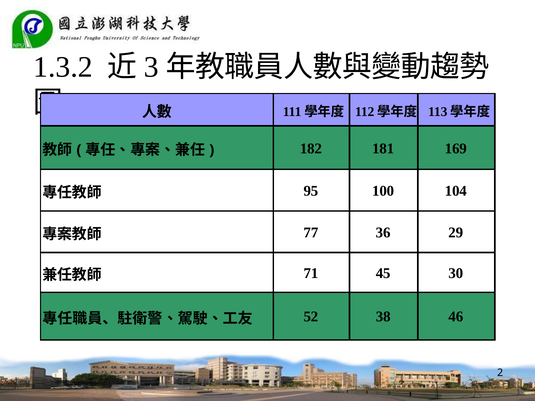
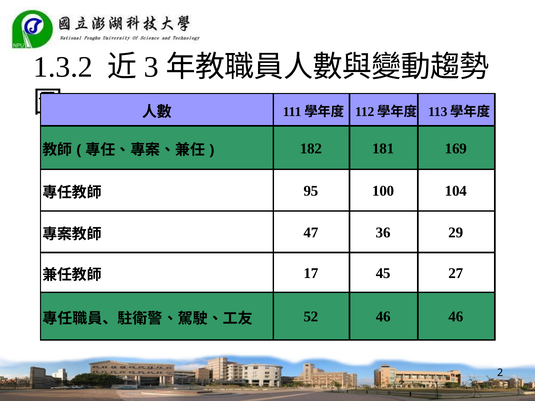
77: 77 -> 47
71: 71 -> 17
30: 30 -> 27
52 38: 38 -> 46
